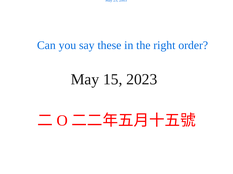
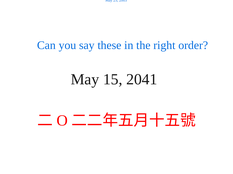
2023: 2023 -> 2041
